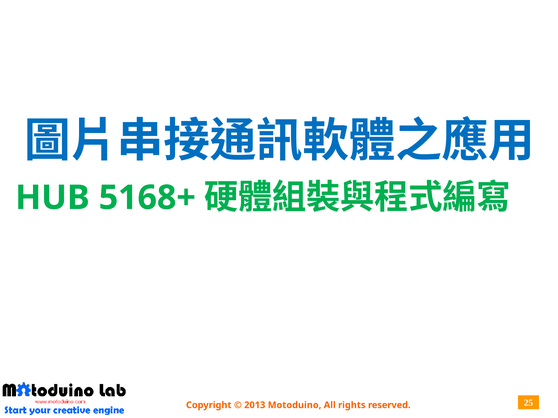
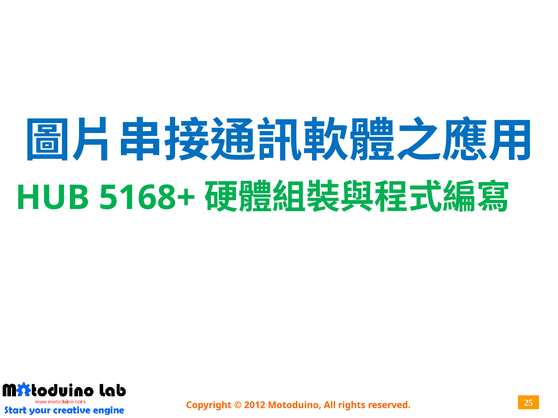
2013: 2013 -> 2012
